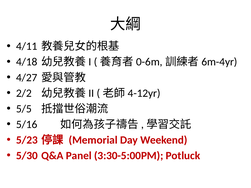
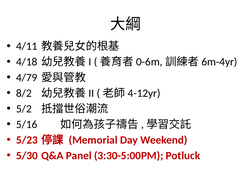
4/27: 4/27 -> 4/79
2/2: 2/2 -> 8/2
5/5: 5/5 -> 5/2
